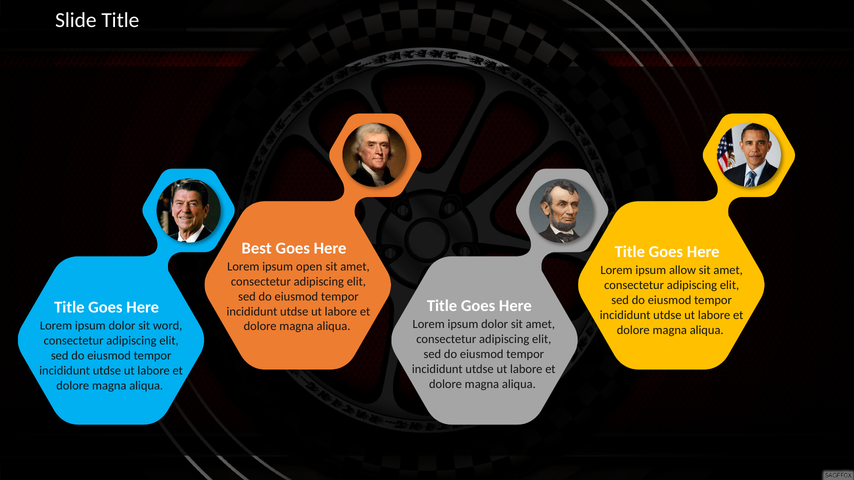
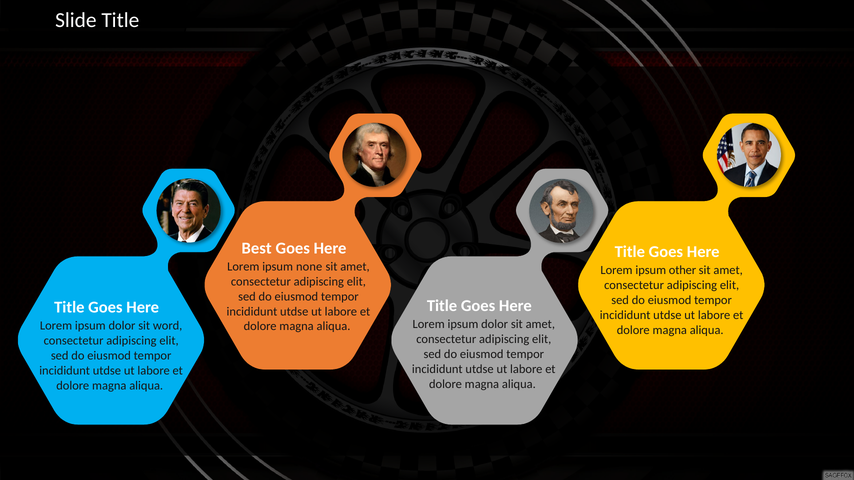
open: open -> none
allow: allow -> other
